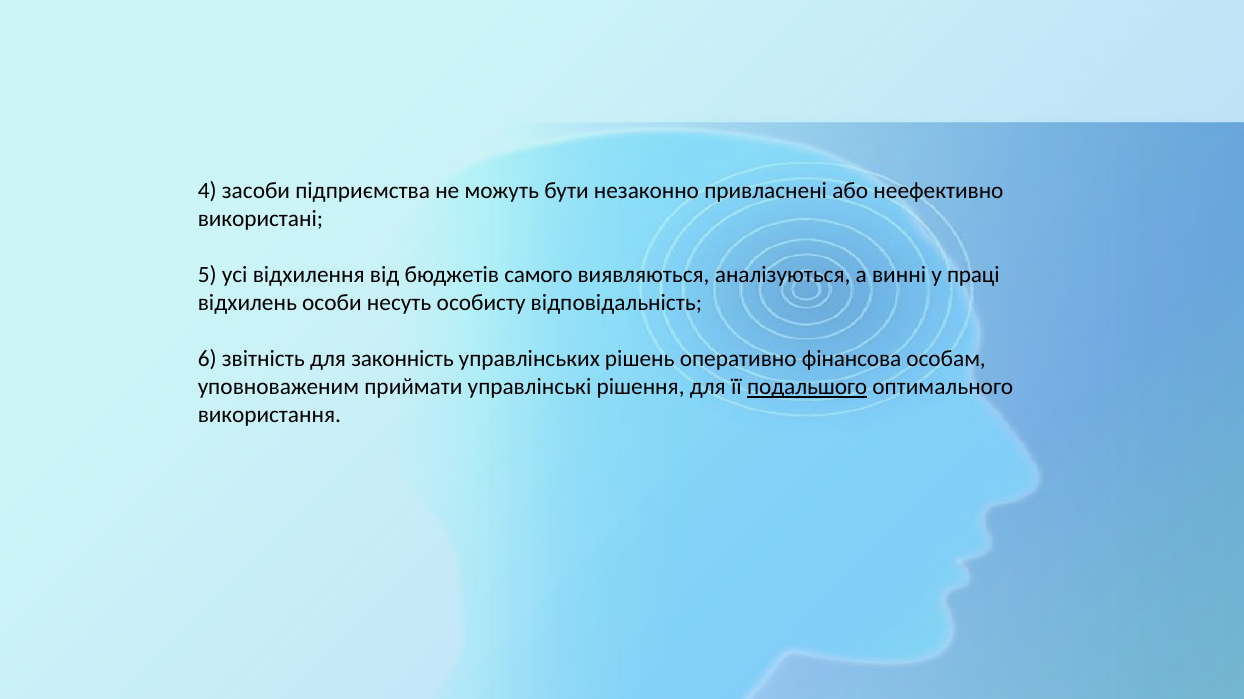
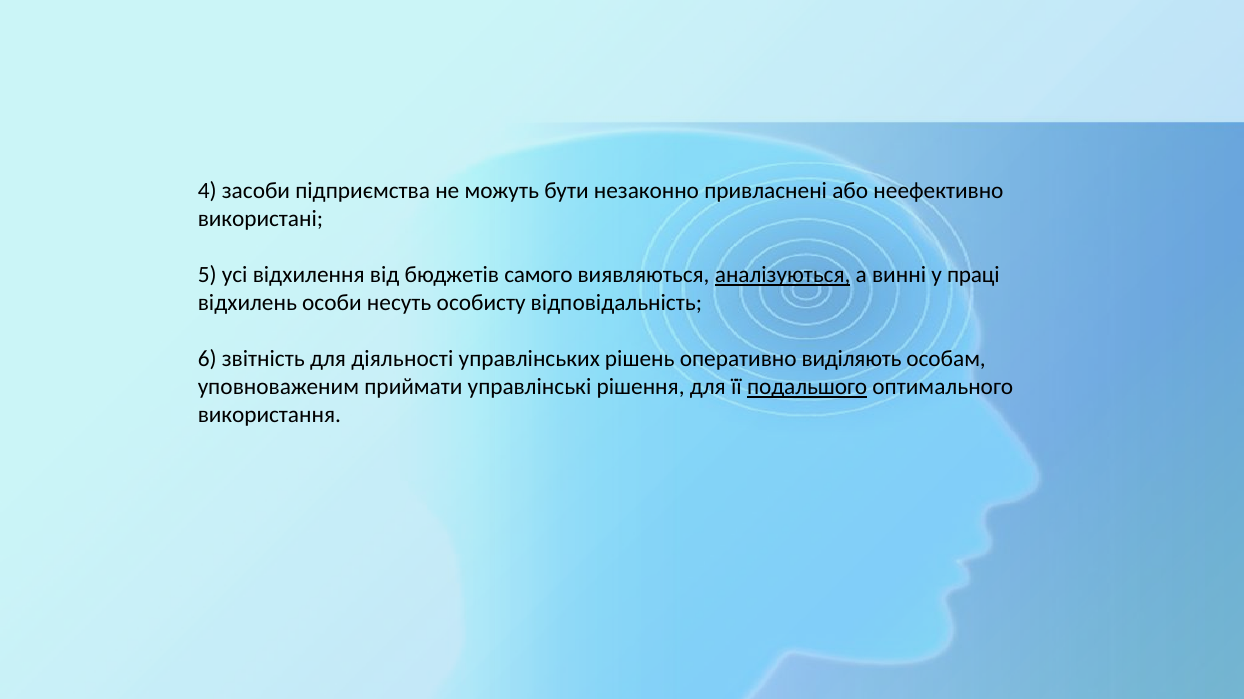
аналізуються underline: none -> present
законність: законність -> діяльності
фінансова: фінансова -> виділяють
